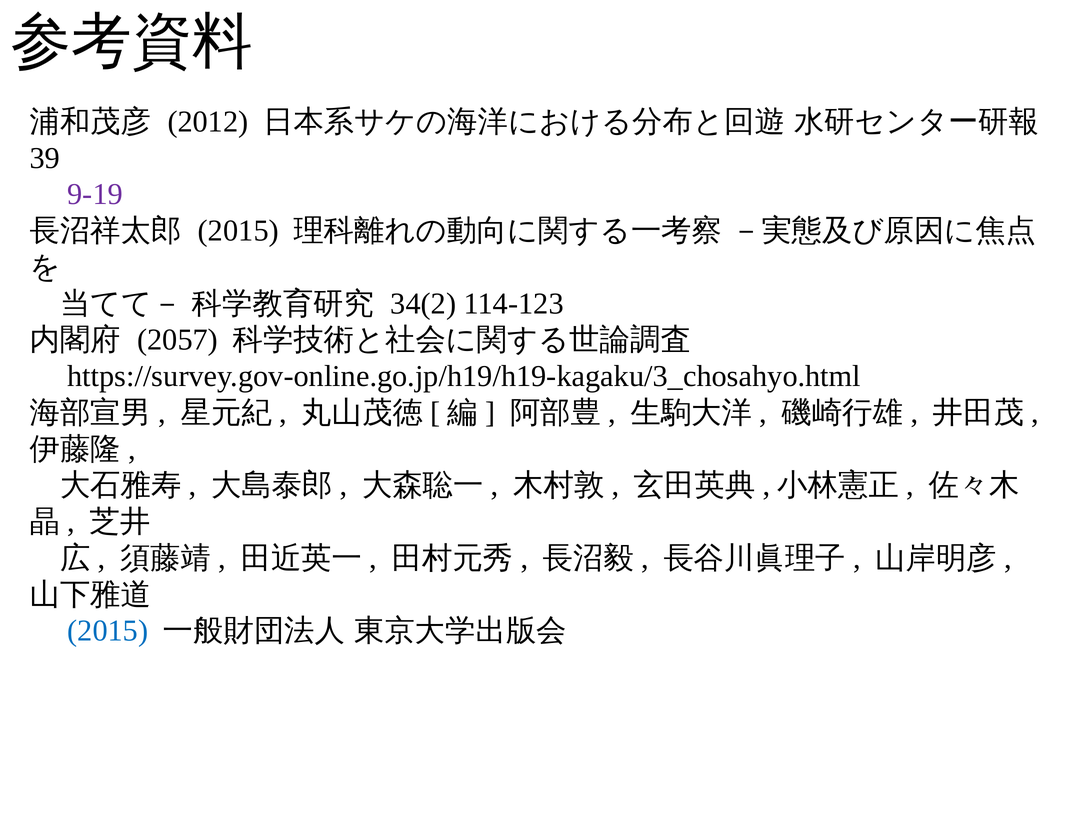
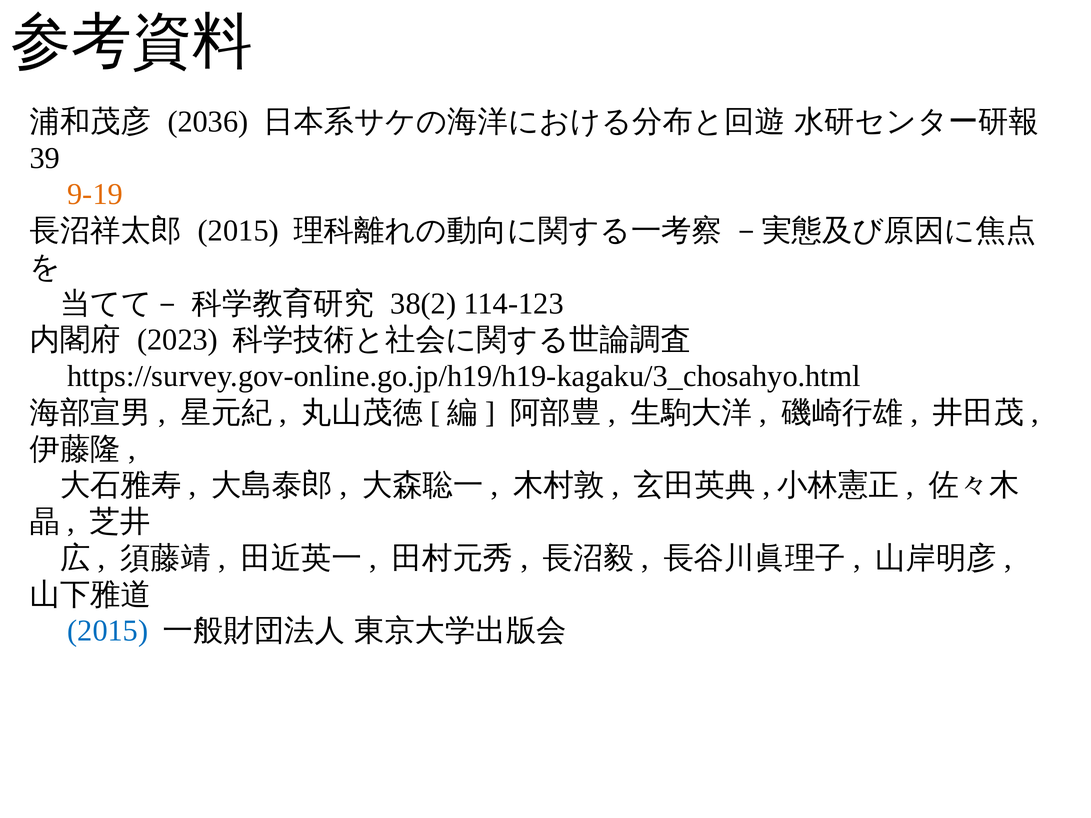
2012: 2012 -> 2036
9-19 colour: purple -> orange
34(2: 34(2 -> 38(2
2057: 2057 -> 2023
